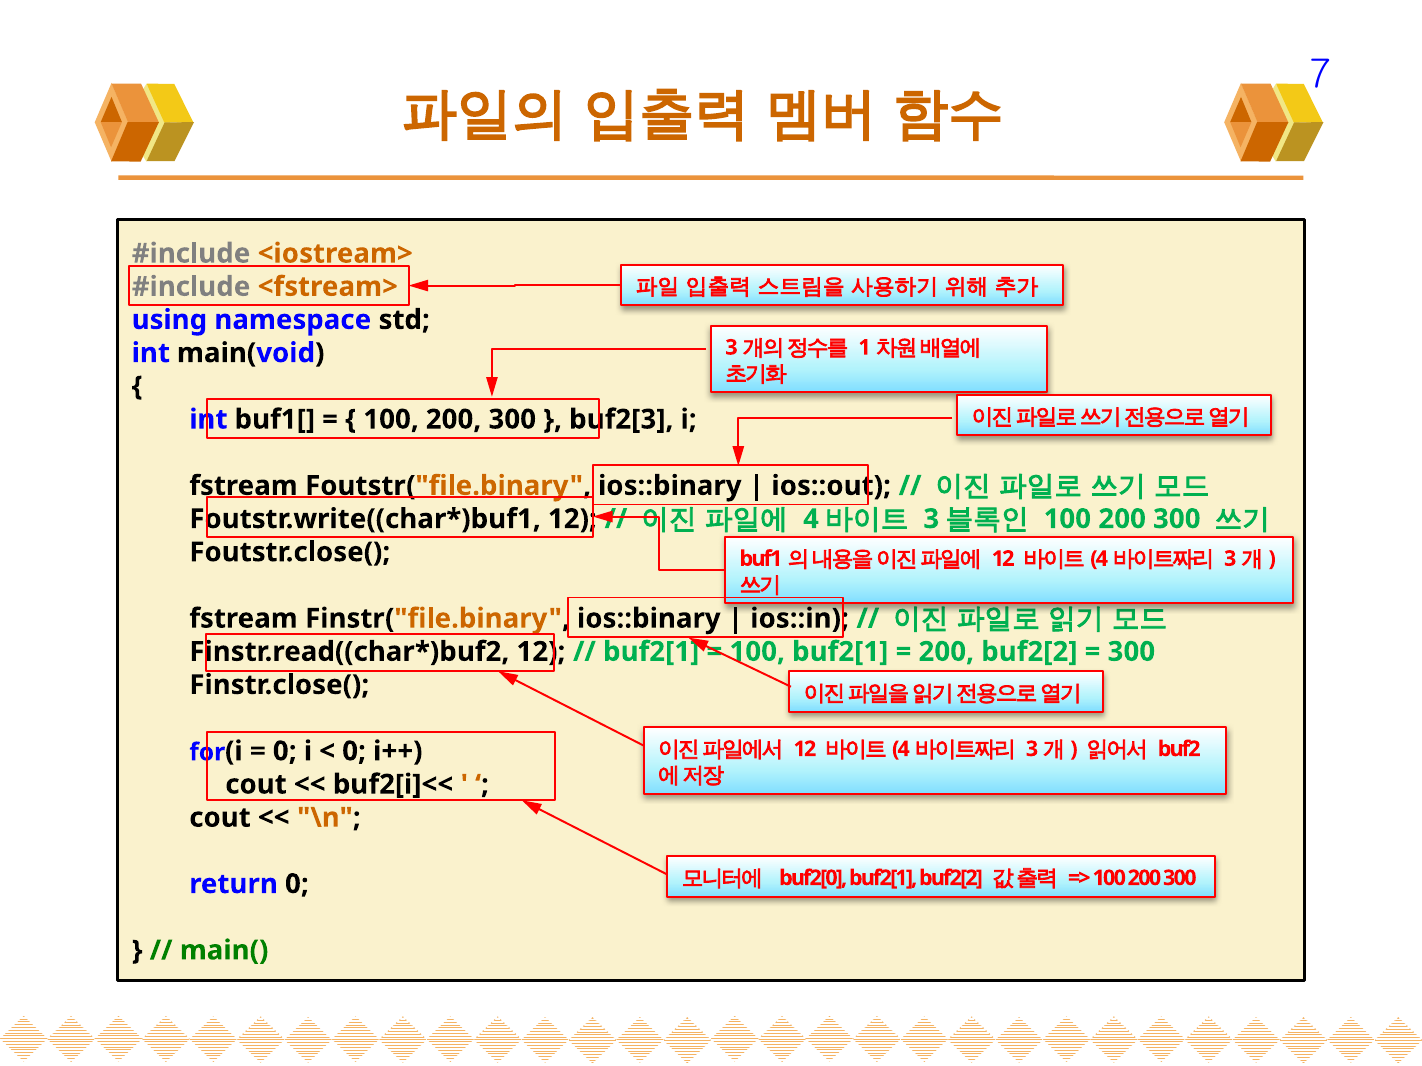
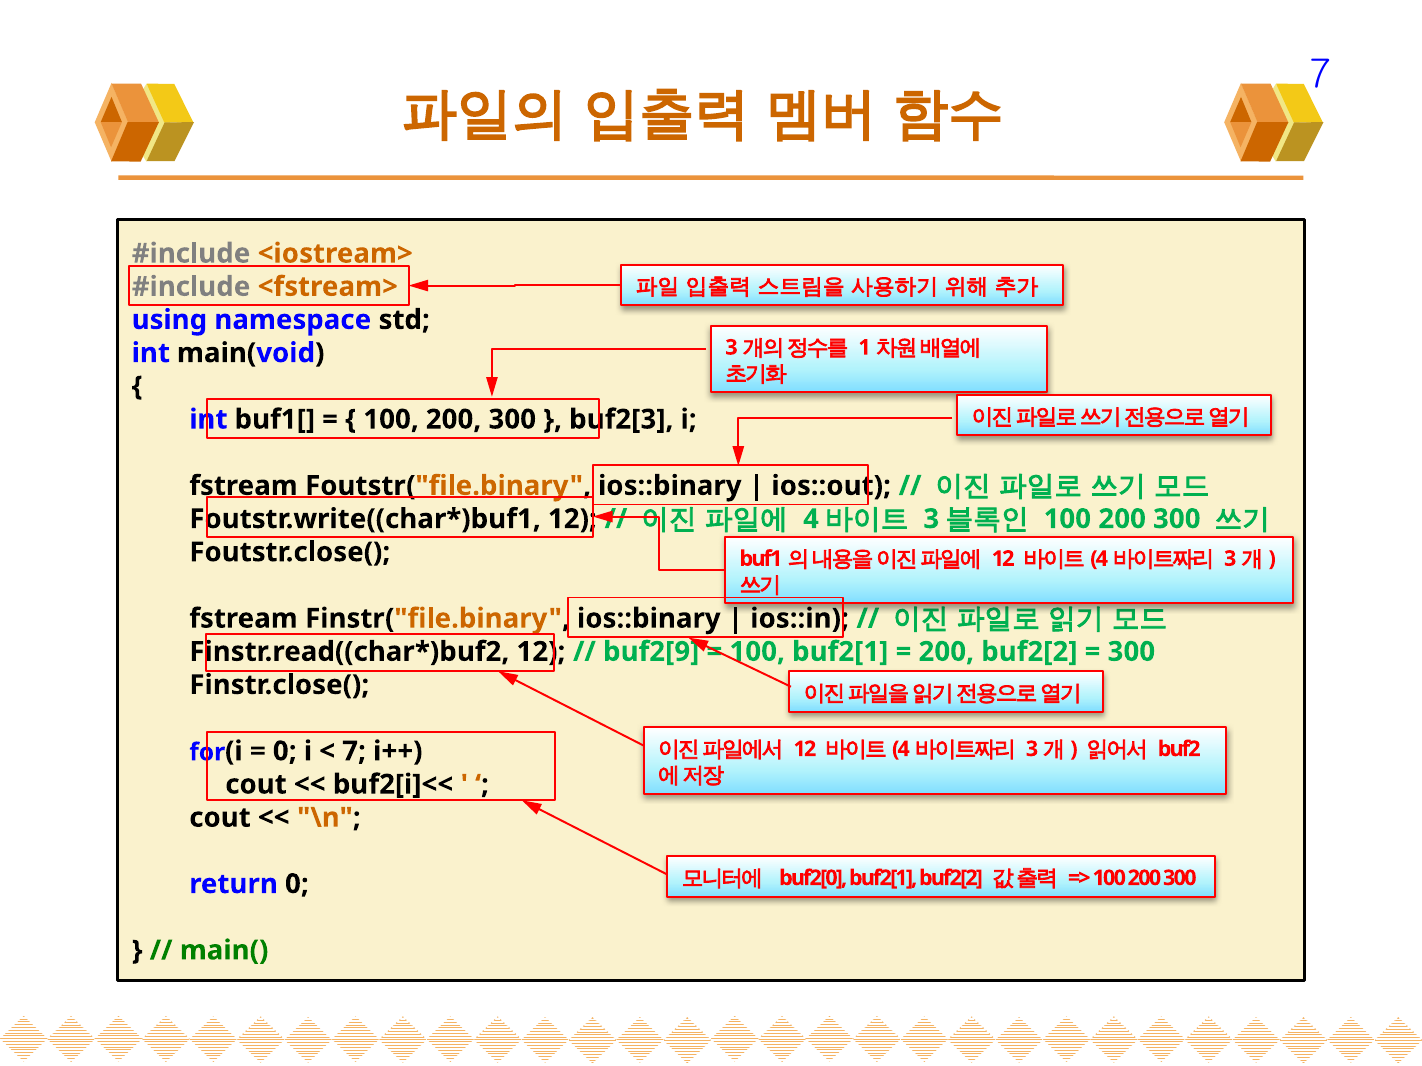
buf2[1 at (651, 652): buf2[1 -> buf2[9
0 at (354, 752): 0 -> 7
